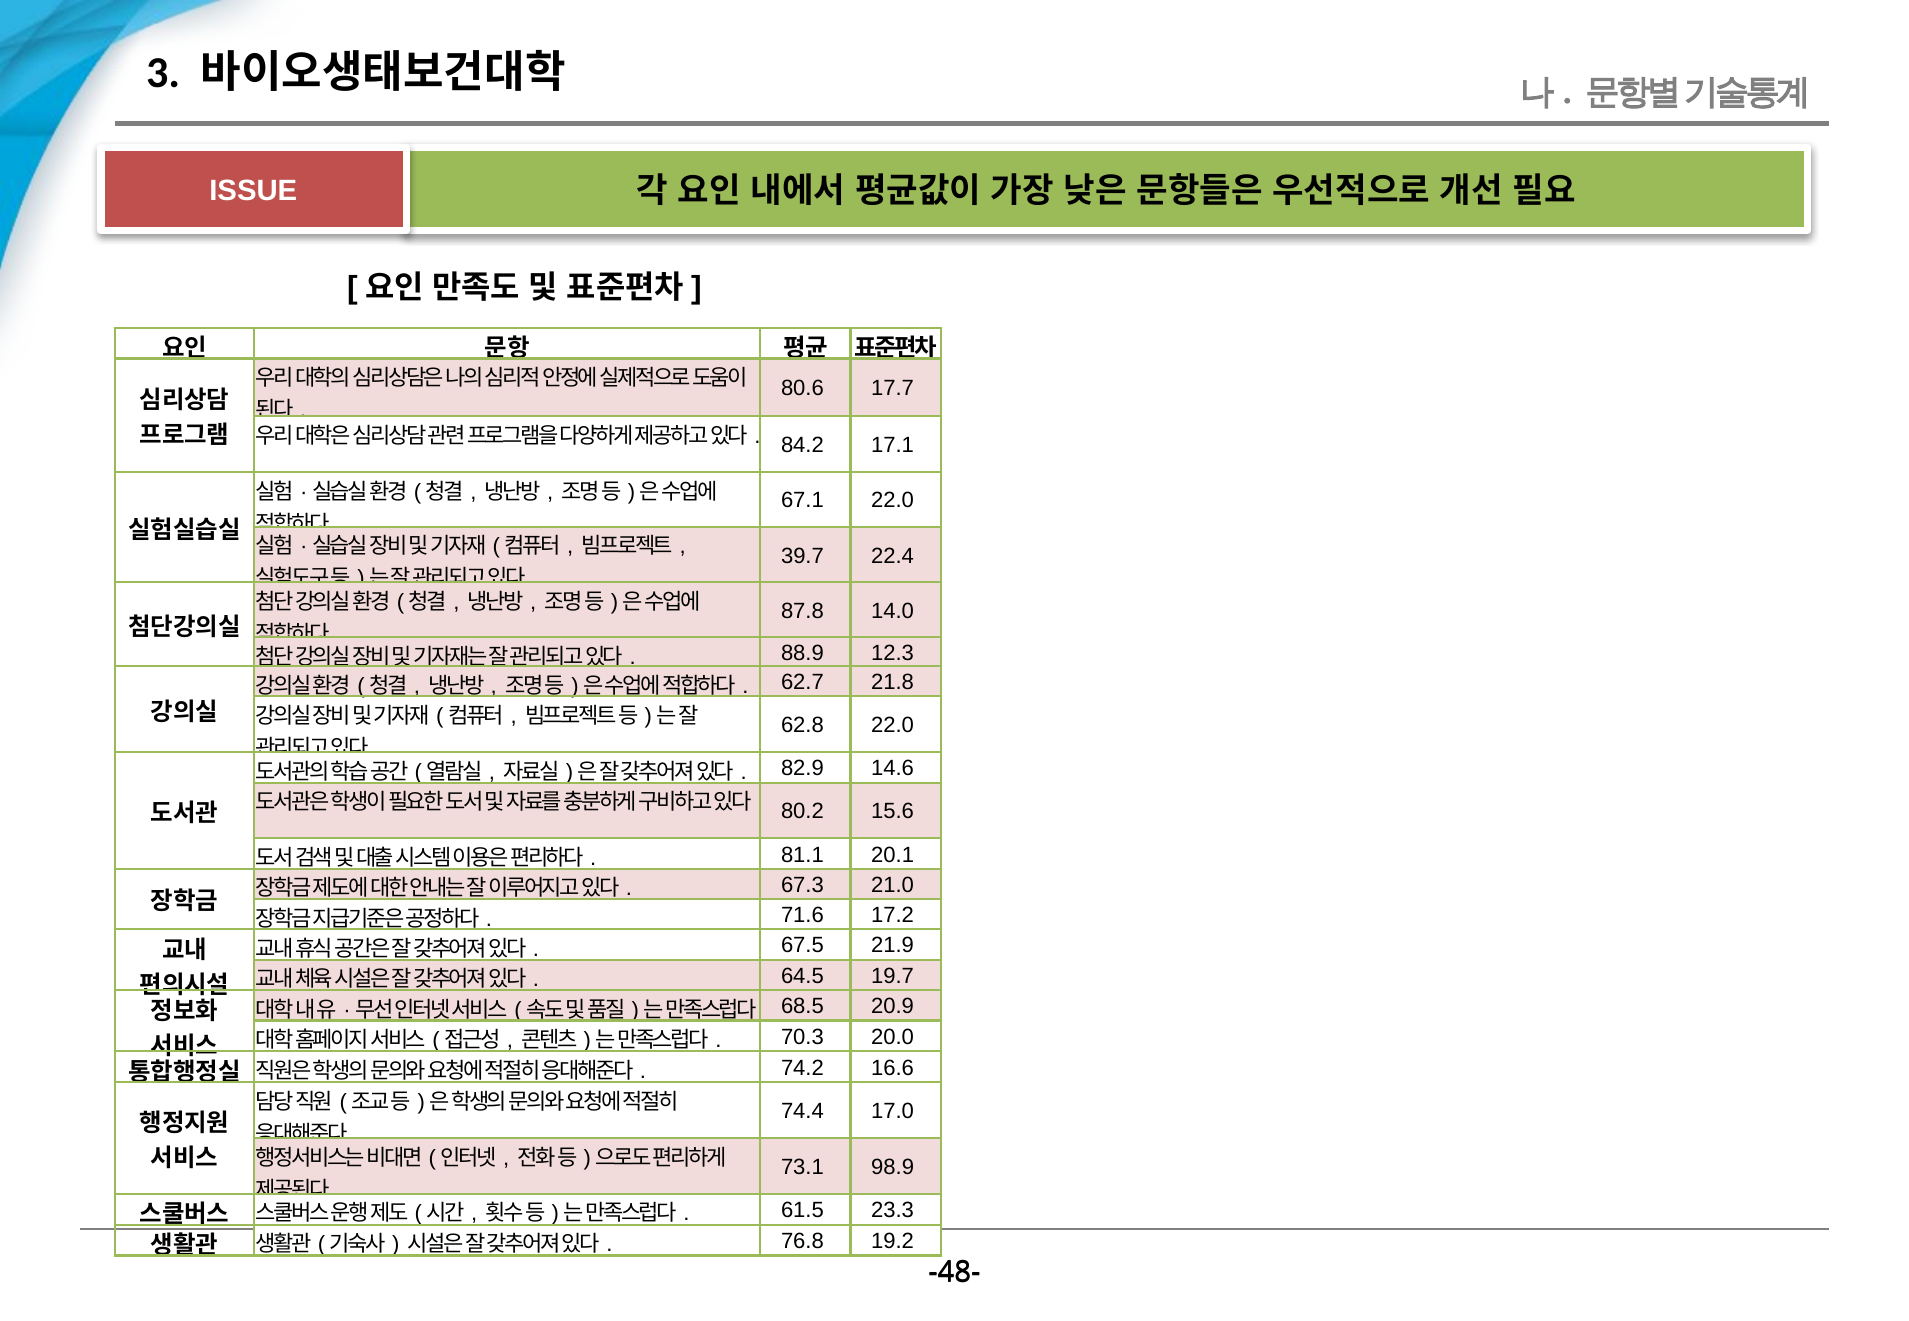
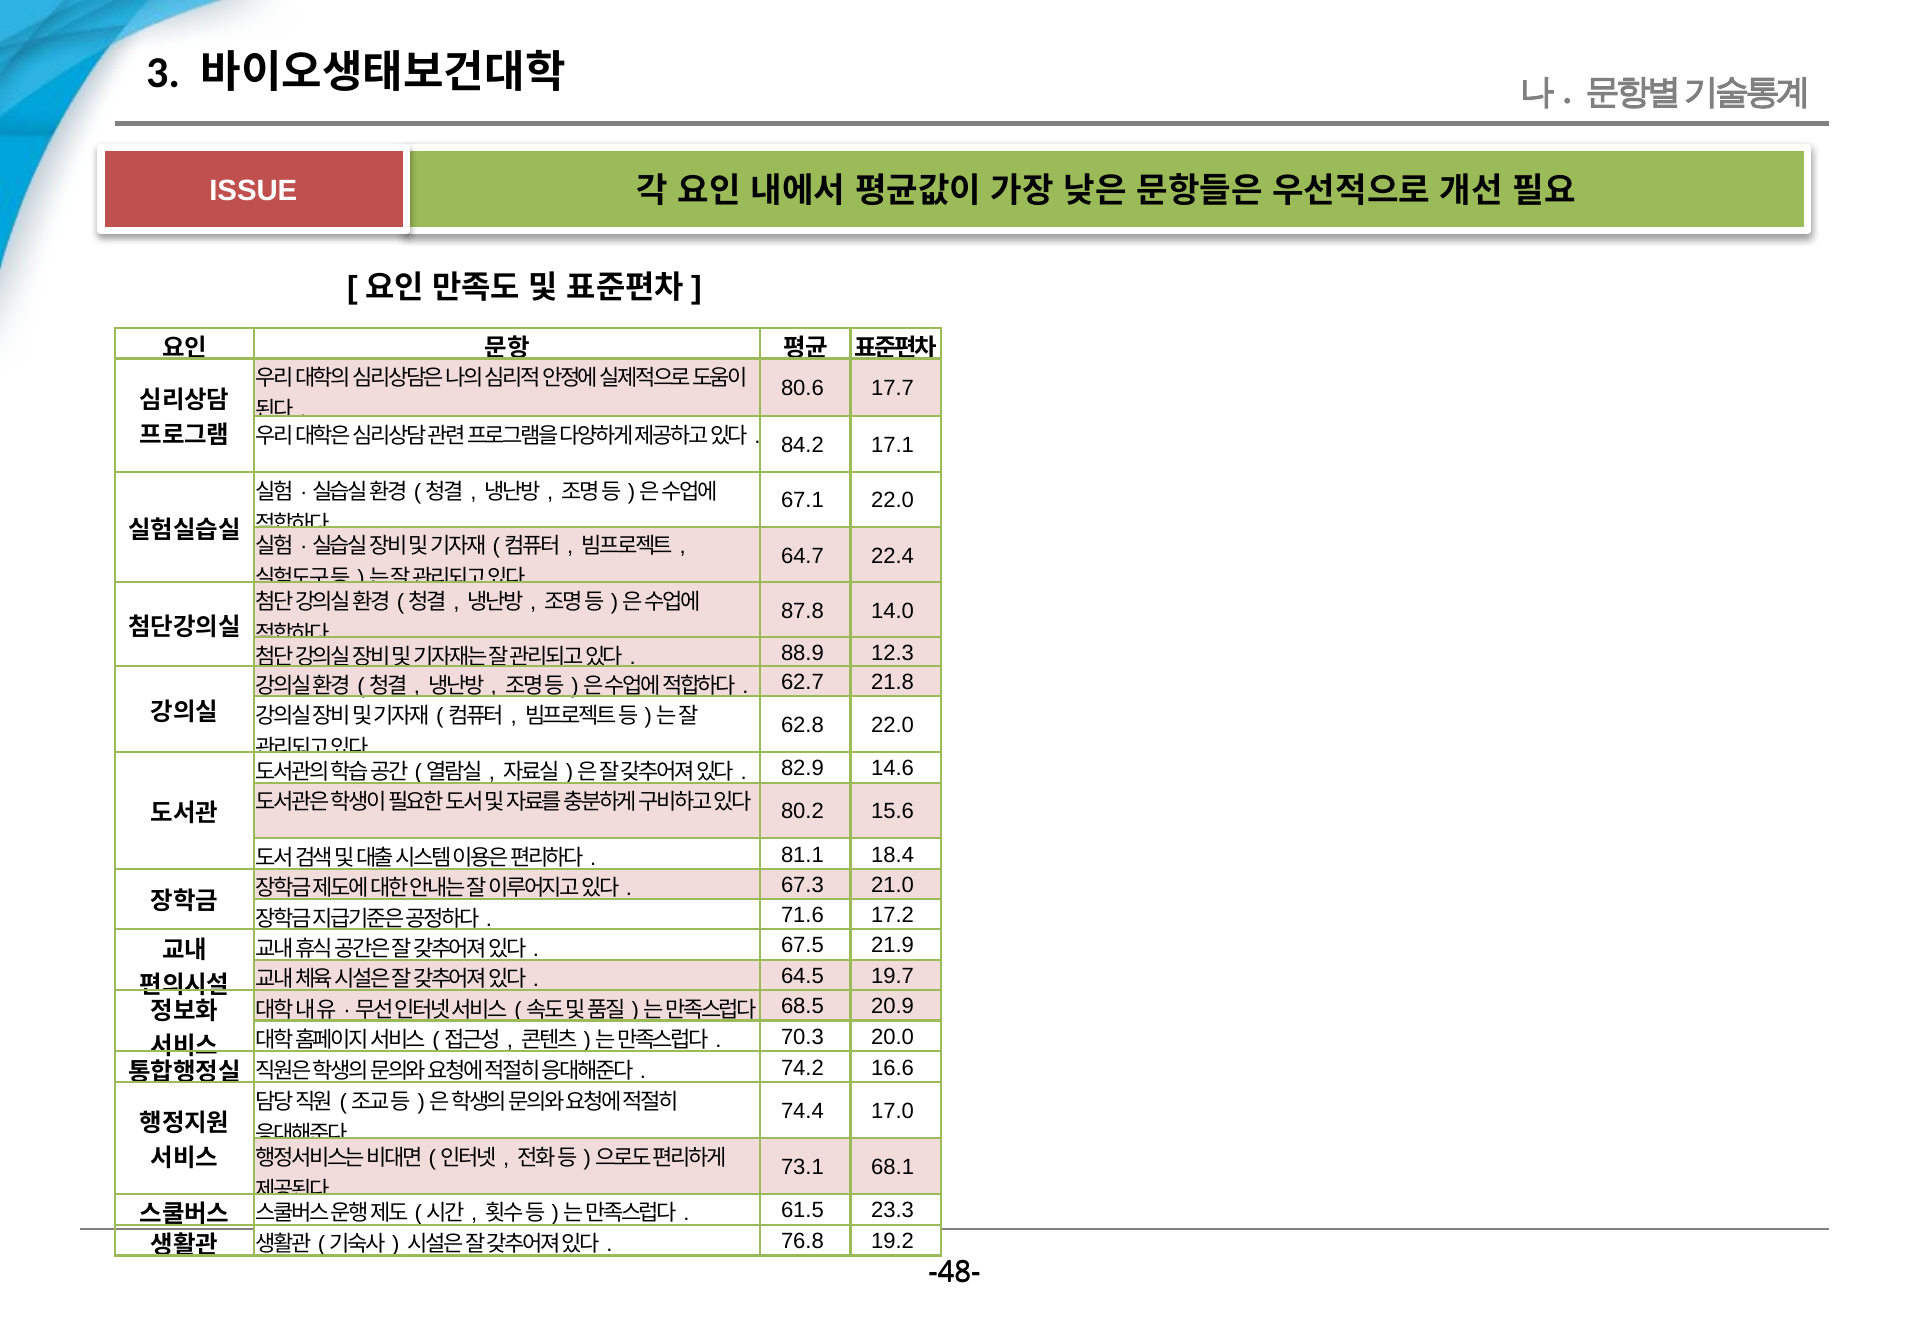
39.7: 39.7 -> 64.7
20.1: 20.1 -> 18.4
98.9: 98.9 -> 68.1
